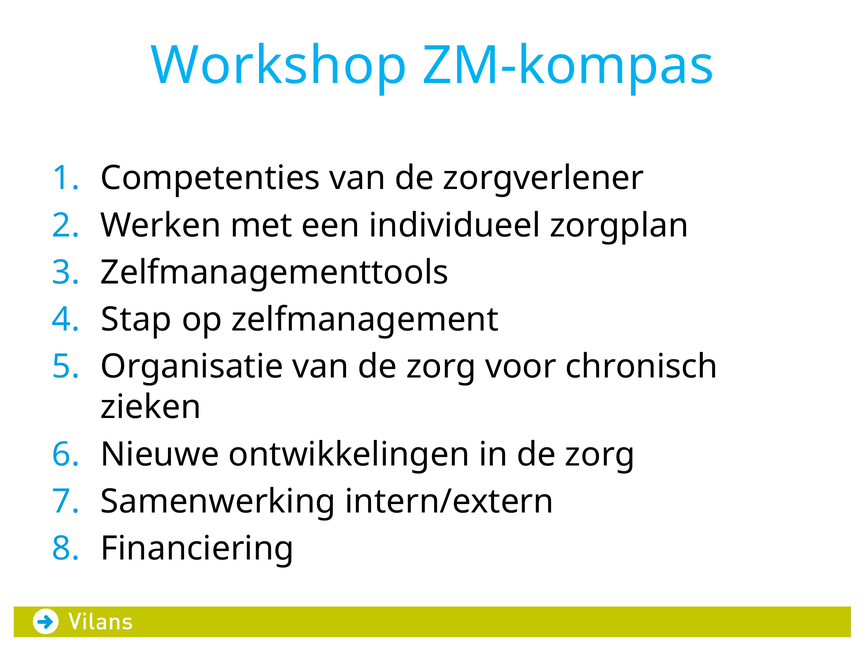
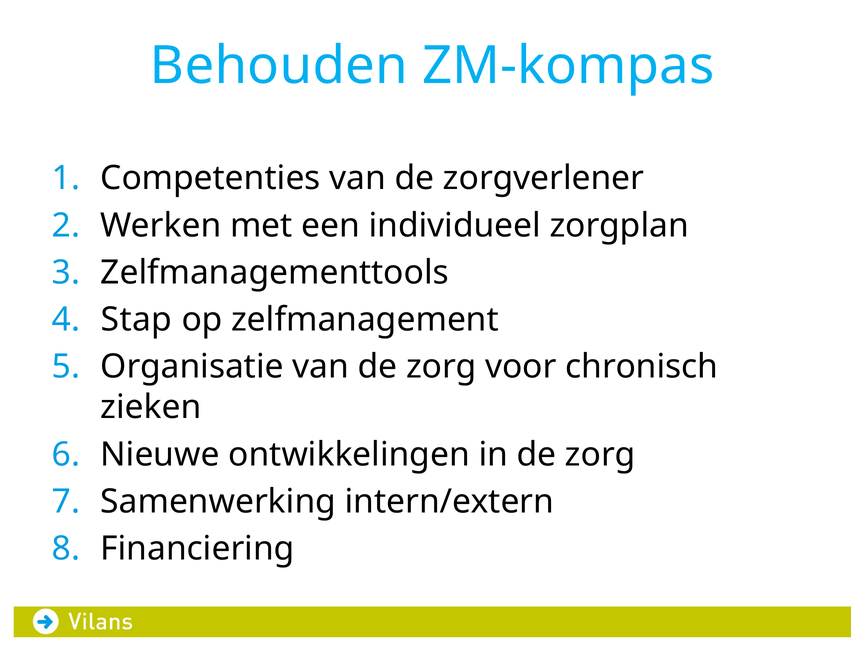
Workshop: Workshop -> Behouden
